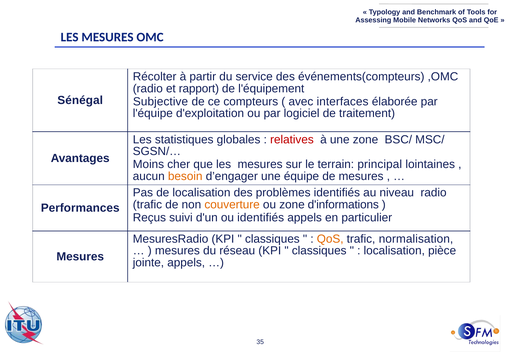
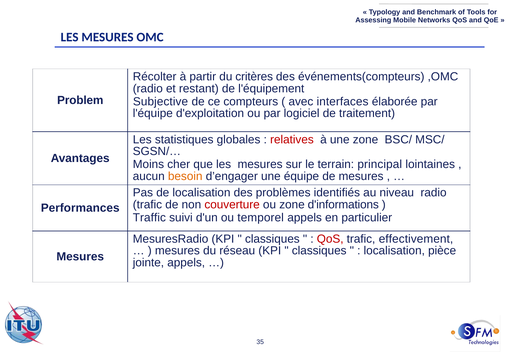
service: service -> critères
rapport: rapport -> restant
Sénégal: Sénégal -> Problem
couverture colour: orange -> red
Reçus: Reçus -> Traffic
ou identifiés: identifiés -> temporel
QoS at (330, 239) colour: orange -> red
normalisation: normalisation -> effectivement
